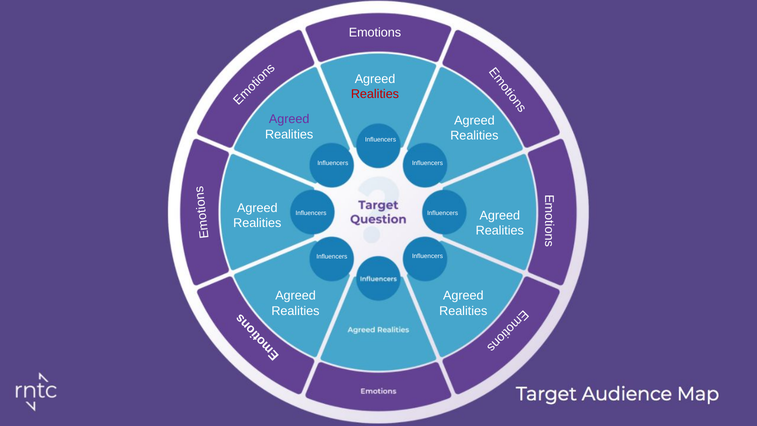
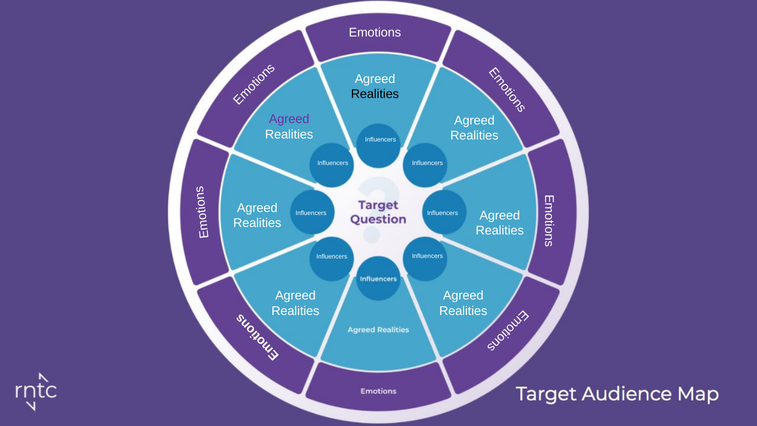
Realities at (375, 94) colour: red -> black
